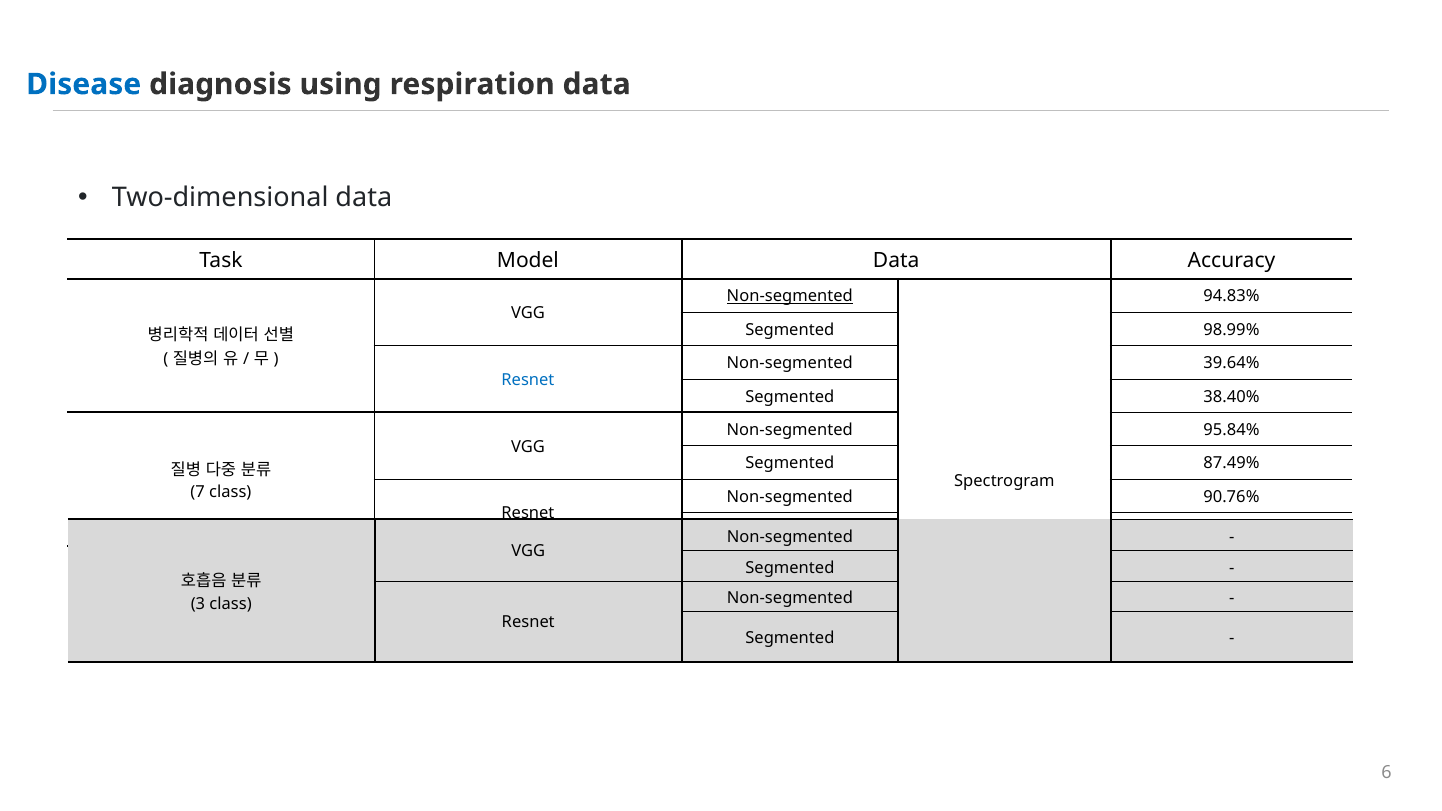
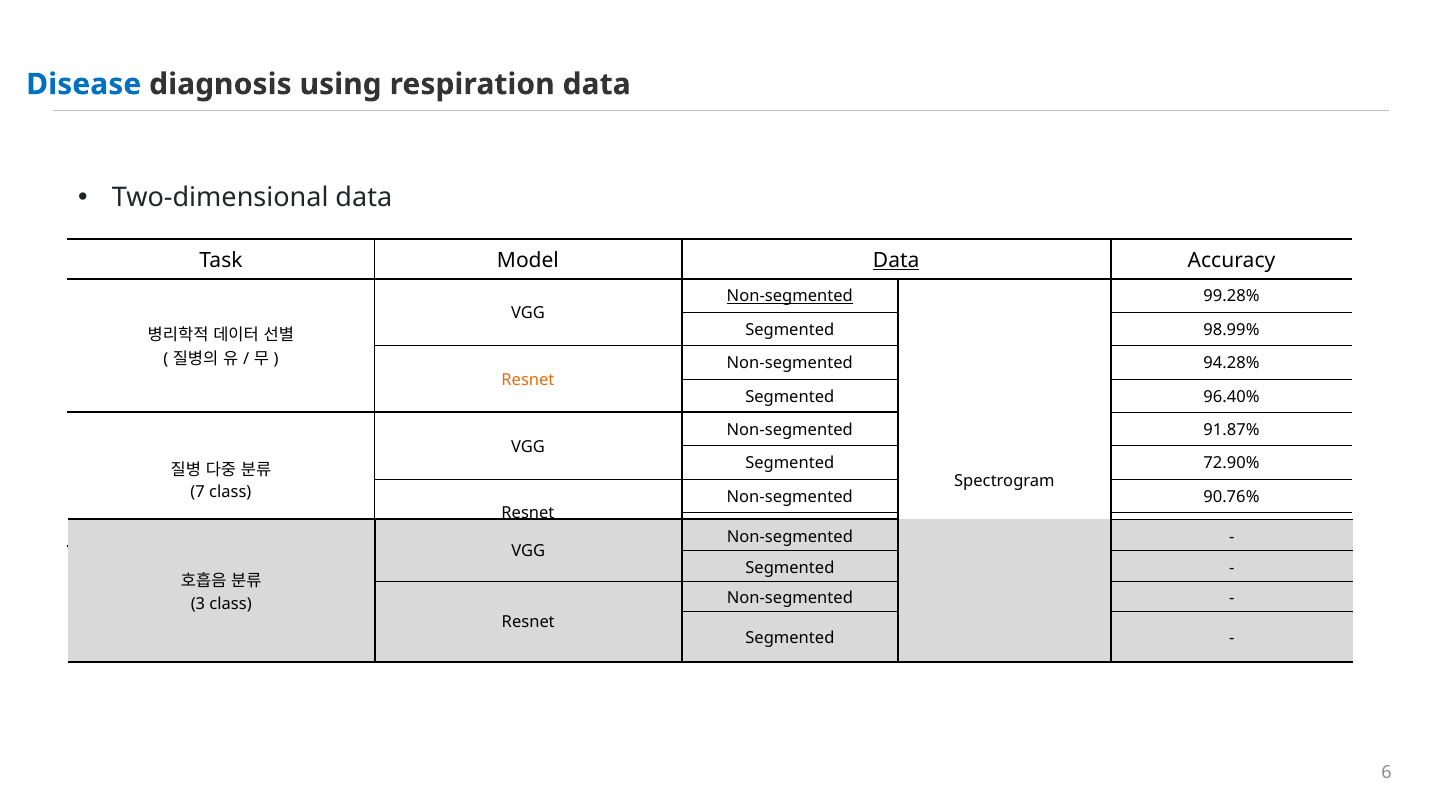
Data at (896, 260) underline: none -> present
94.83%: 94.83% -> 99.28%
39.64%: 39.64% -> 94.28%
Resnet at (528, 380) colour: blue -> orange
38.40%: 38.40% -> 96.40%
95.84%: 95.84% -> 91.87%
87.49%: 87.49% -> 72.90%
